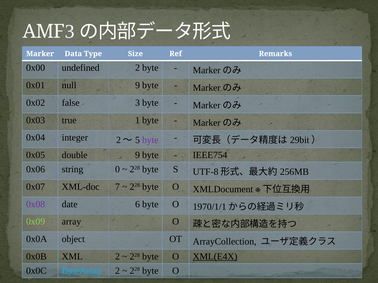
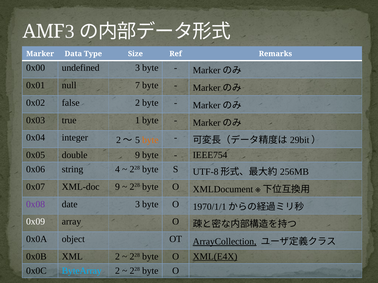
undefined 2: 2 -> 3
null 9: 9 -> 7
false 3: 3 -> 2
byte at (150, 140) colour: purple -> orange
0: 0 -> 4
XML-doc 7: 7 -> 9
date 6: 6 -> 3
0x09 colour: light green -> white
ArrayCollection underline: none -> present
